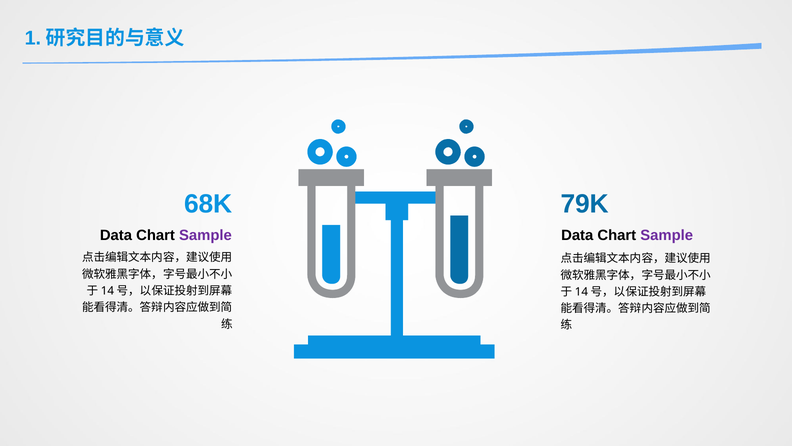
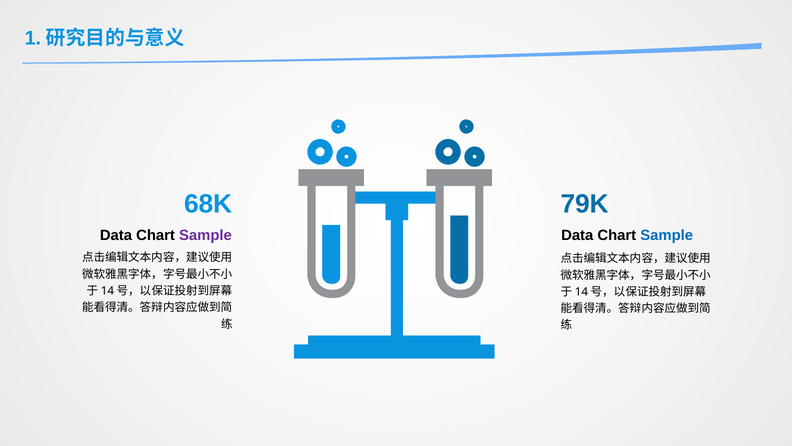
Sample at (667, 235) colour: purple -> blue
